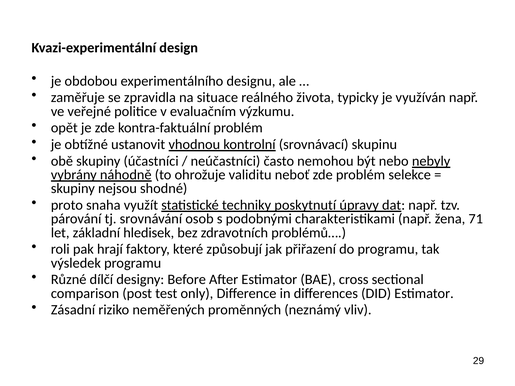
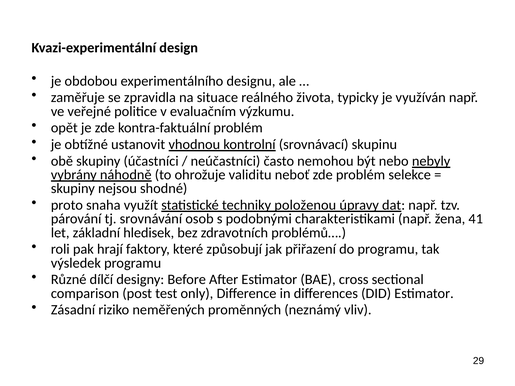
poskytnutí: poskytnutí -> položenou
71: 71 -> 41
